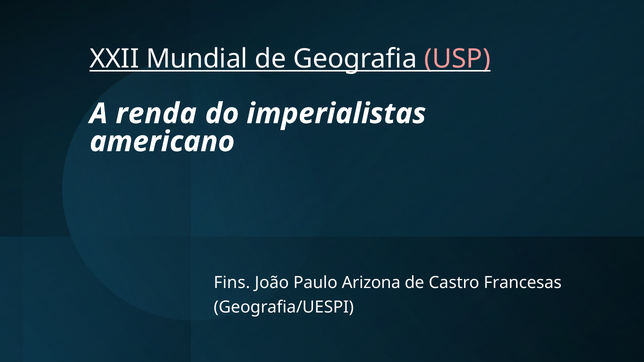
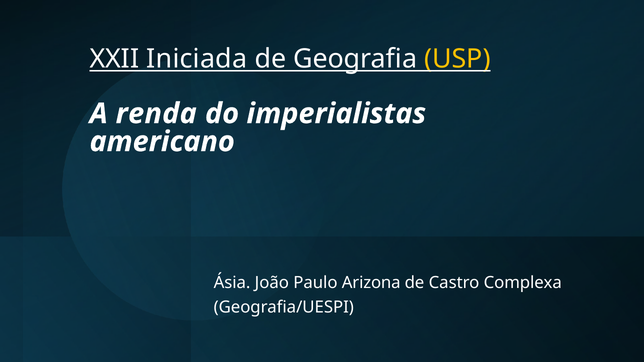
Mundial: Mundial -> Iniciada
USP colour: pink -> yellow
Fins: Fins -> Ásia
Francesas: Francesas -> Complexa
